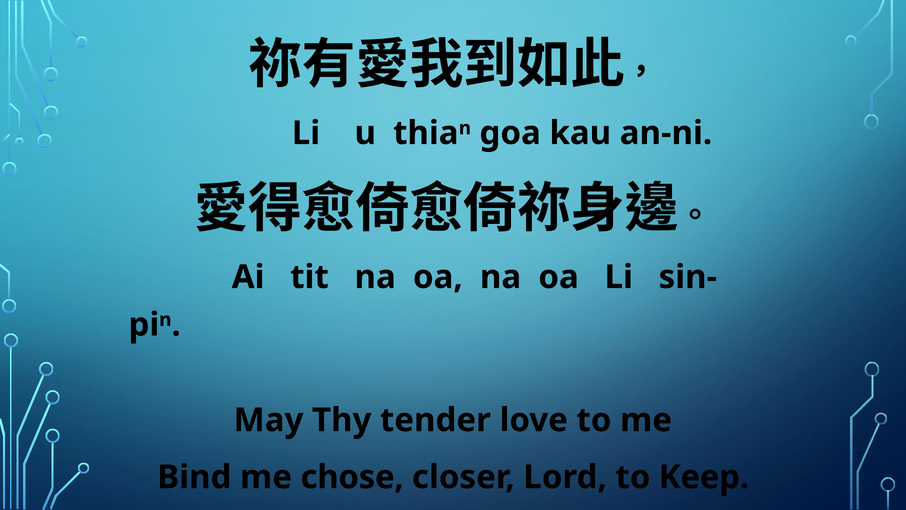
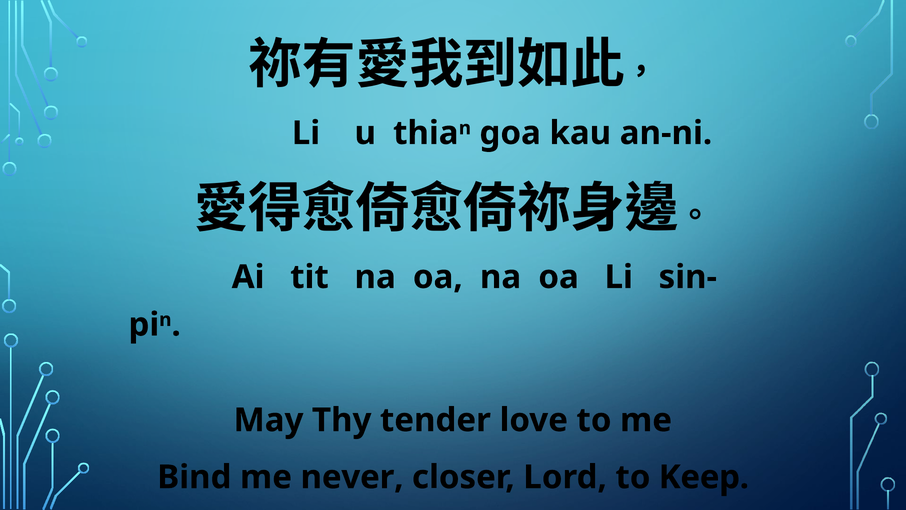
chose: chose -> never
